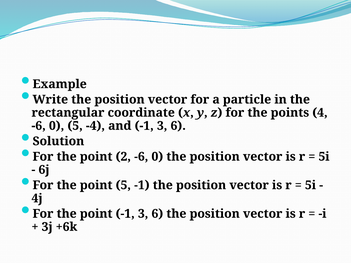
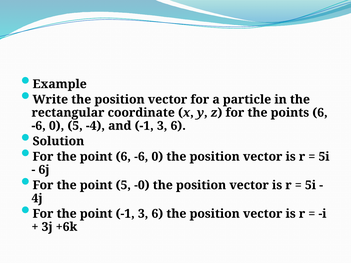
points 4: 4 -> 6
point 2: 2 -> 6
5 -1: -1 -> -0
